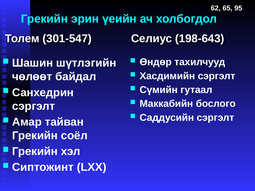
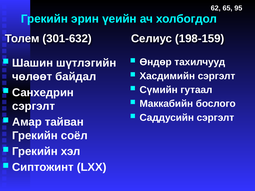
301-547: 301-547 -> 301-632
198-643: 198-643 -> 198-159
